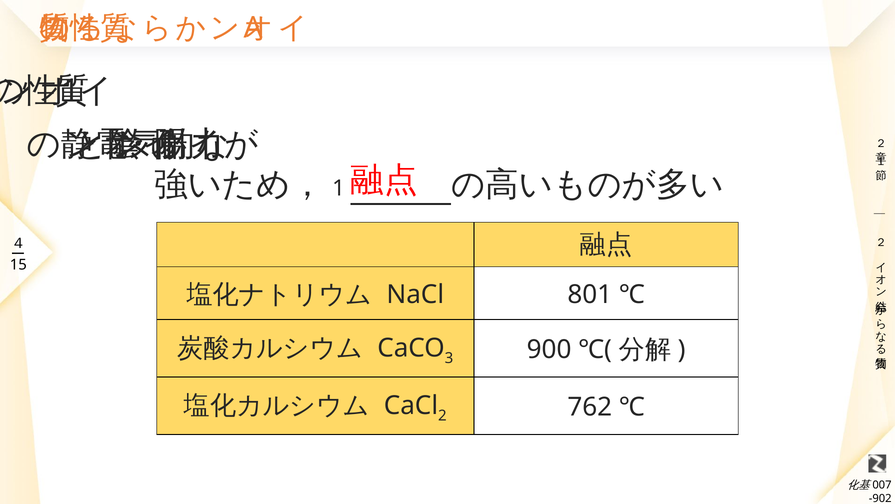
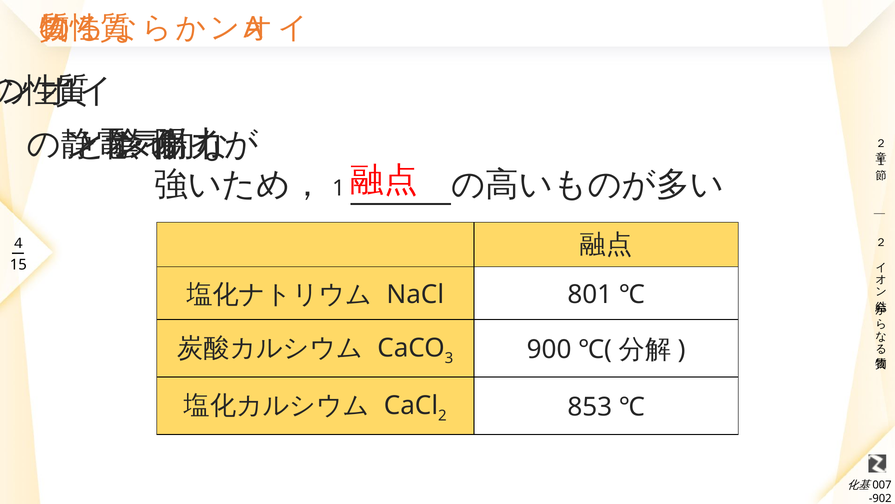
762: 762 -> 853
